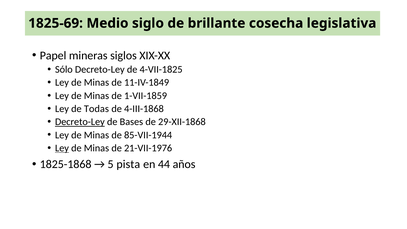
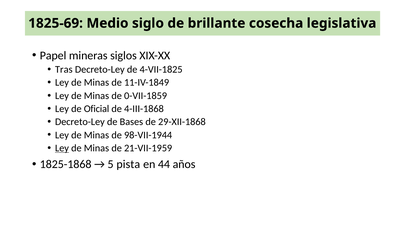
Sólo: Sólo -> Tras
1-VII-1859: 1-VII-1859 -> 0-VII-1859
Todas: Todas -> Oficial
Decreto-Ley at (80, 122) underline: present -> none
85-VII-1944: 85-VII-1944 -> 98-VII-1944
21-VII-1976: 21-VII-1976 -> 21-VII-1959
